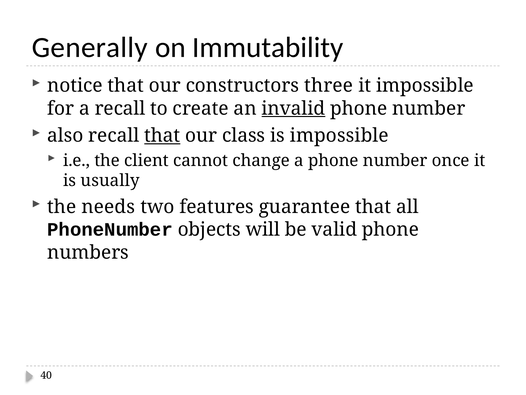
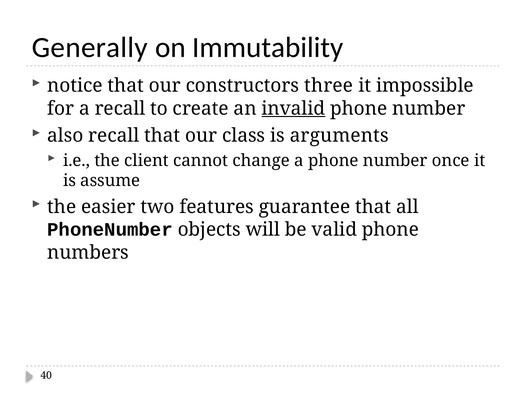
that at (162, 135) underline: present -> none
is impossible: impossible -> arguments
usually: usually -> assume
needs: needs -> easier
